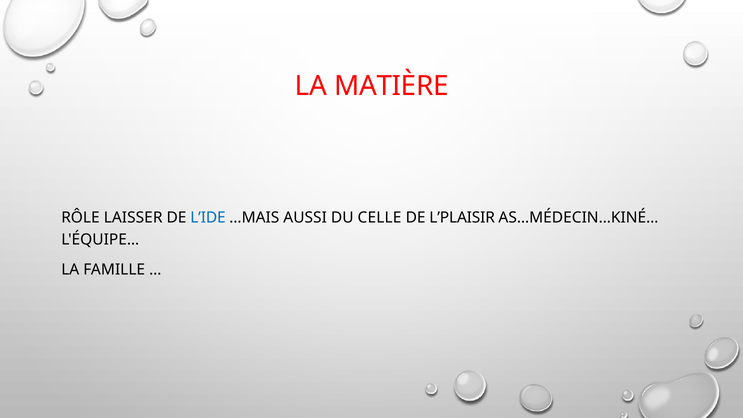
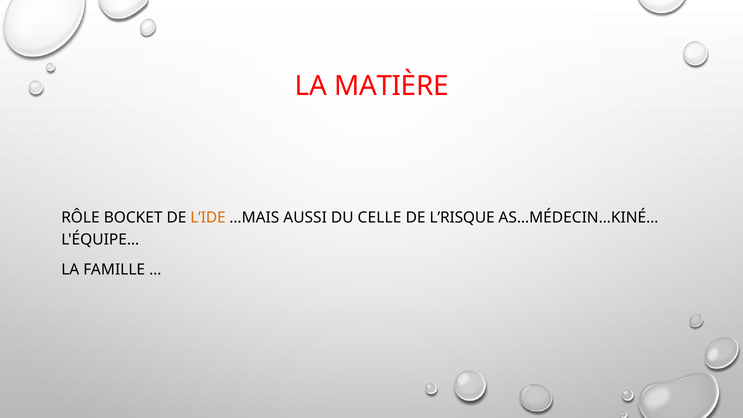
LAISSER: LAISSER -> BOCKET
L’IDE colour: blue -> orange
L’PLAISIR: L’PLAISIR -> L’RISQUE
